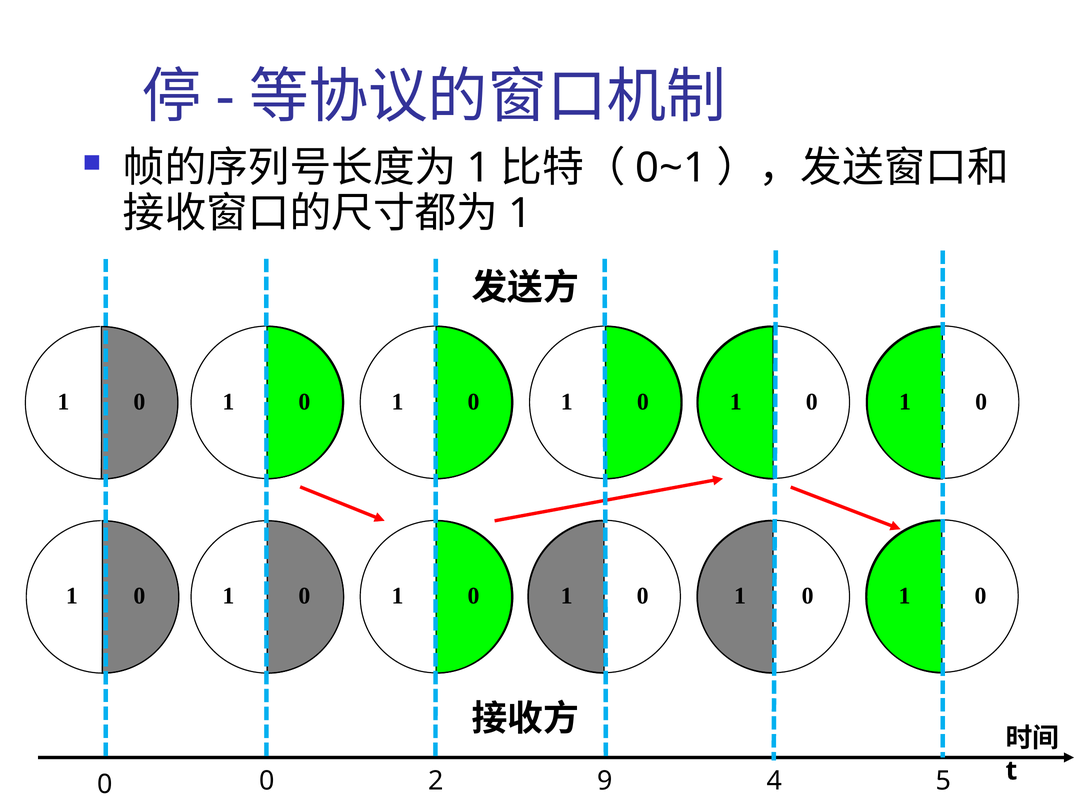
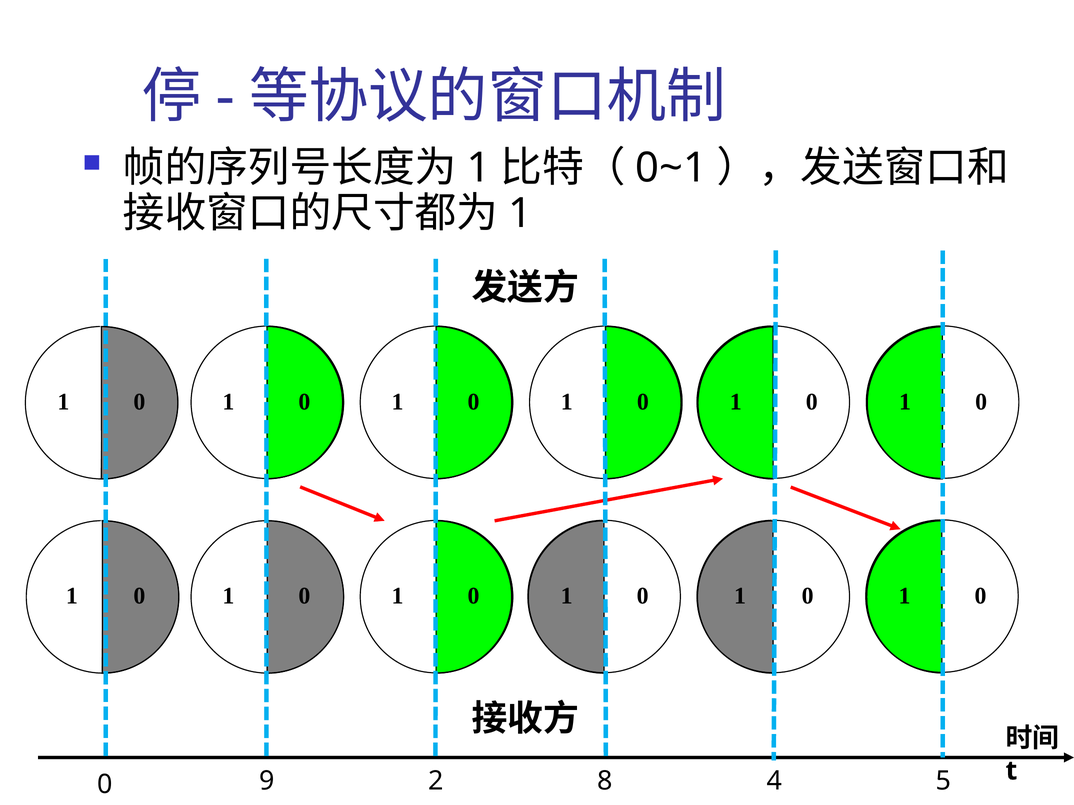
0 0: 0 -> 9
9: 9 -> 8
